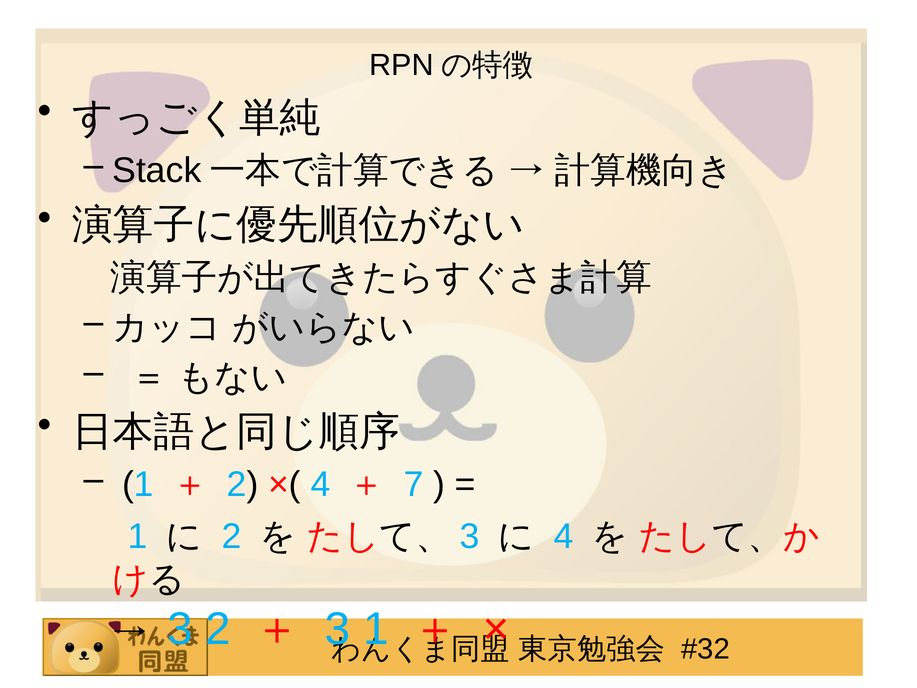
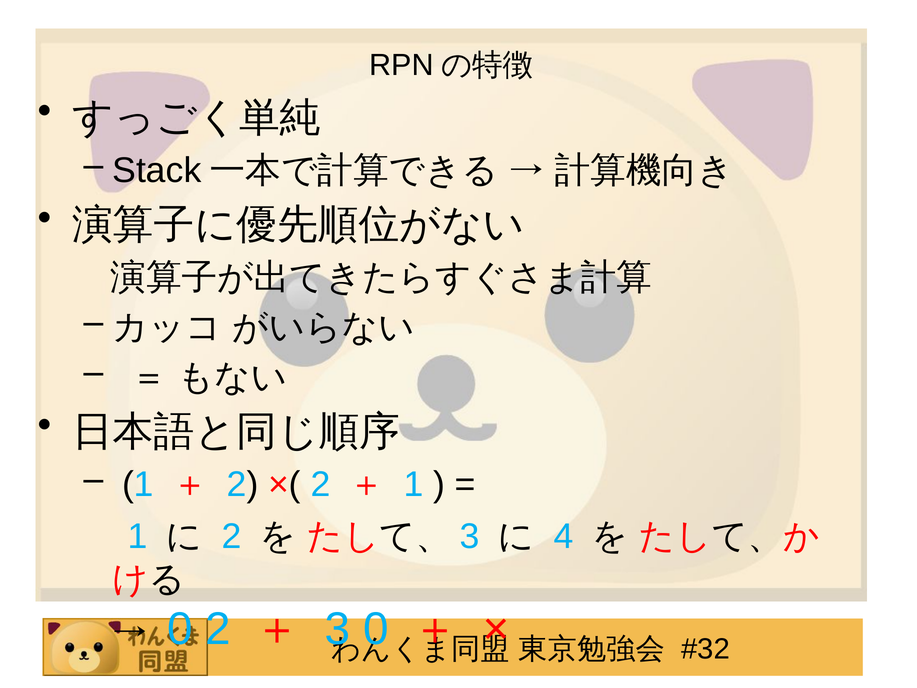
4 at (321, 485): 4 -> 2
7 at (414, 485): 7 -> 1
3 at (180, 629): 3 -> 0
3 1: 1 -> 0
